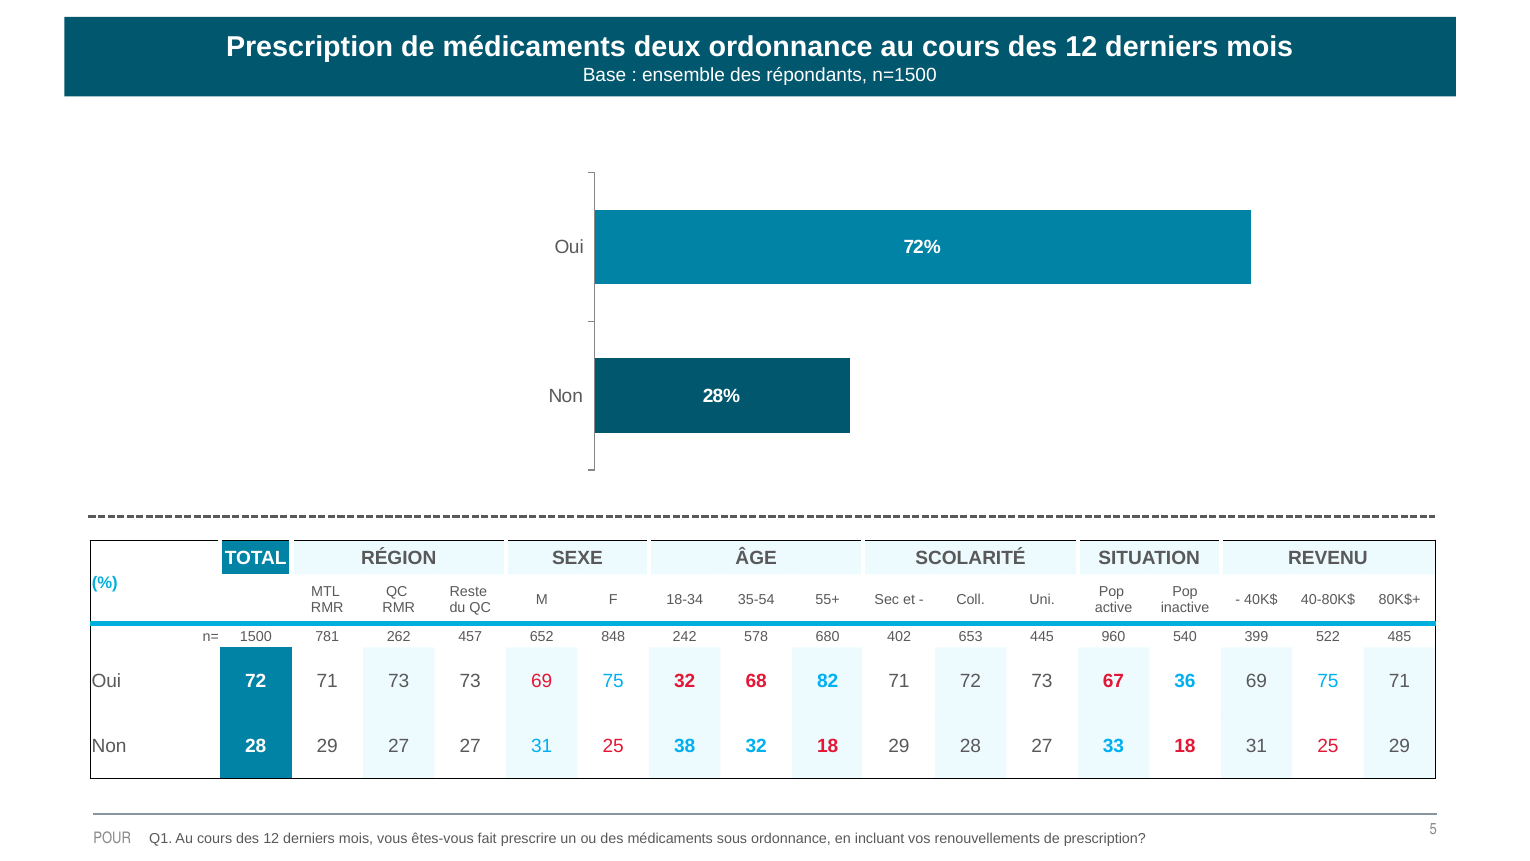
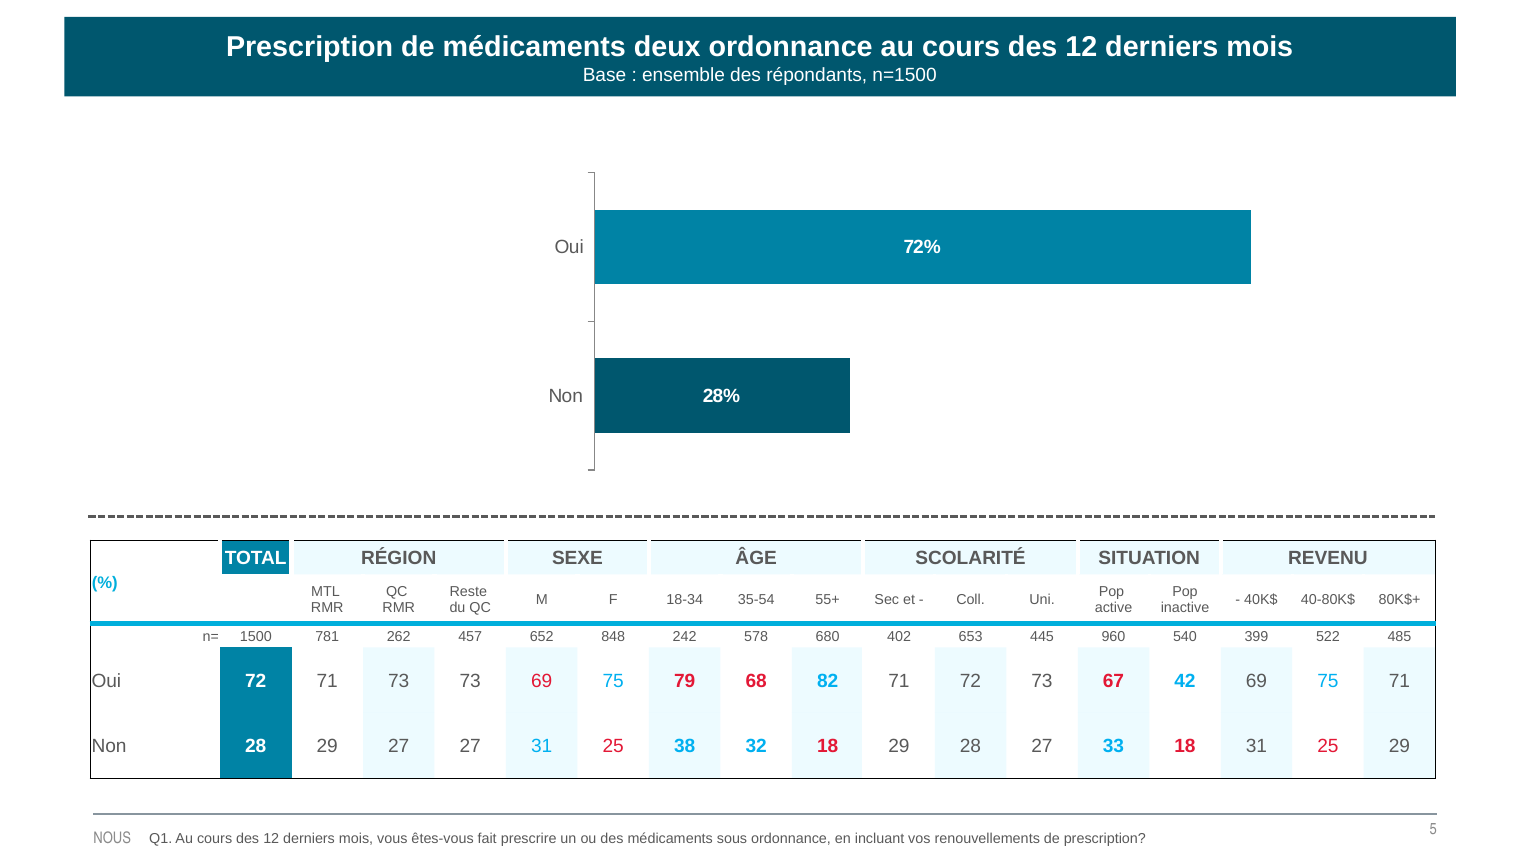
75 32: 32 -> 79
36: 36 -> 42
POUR: POUR -> NOUS
